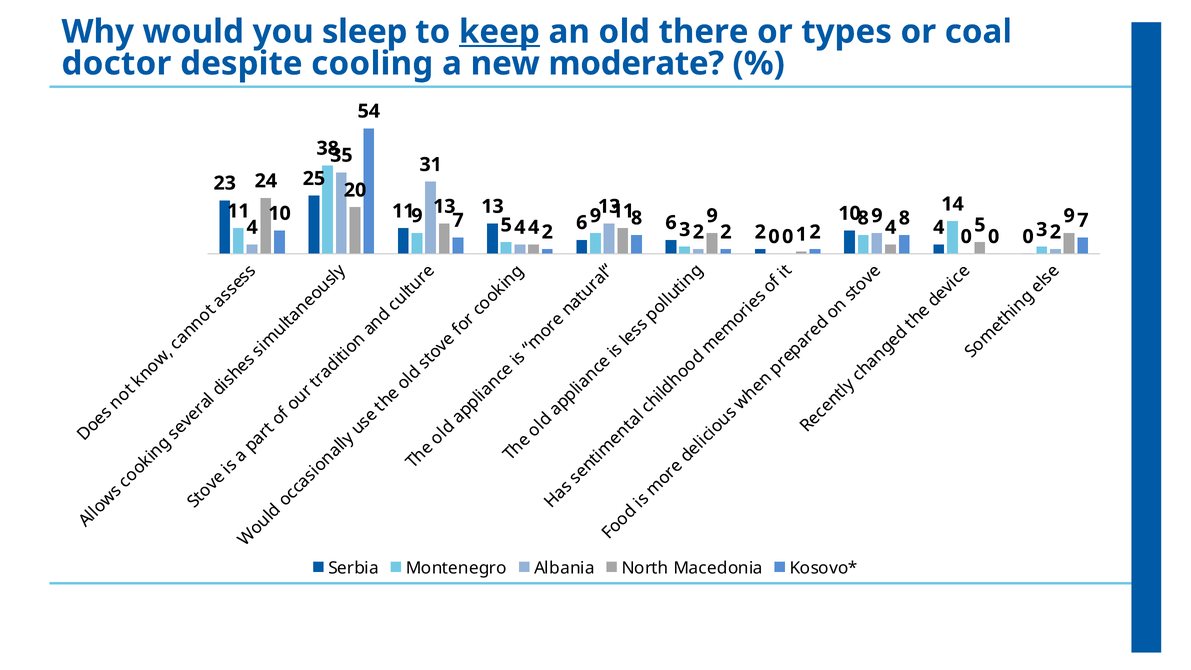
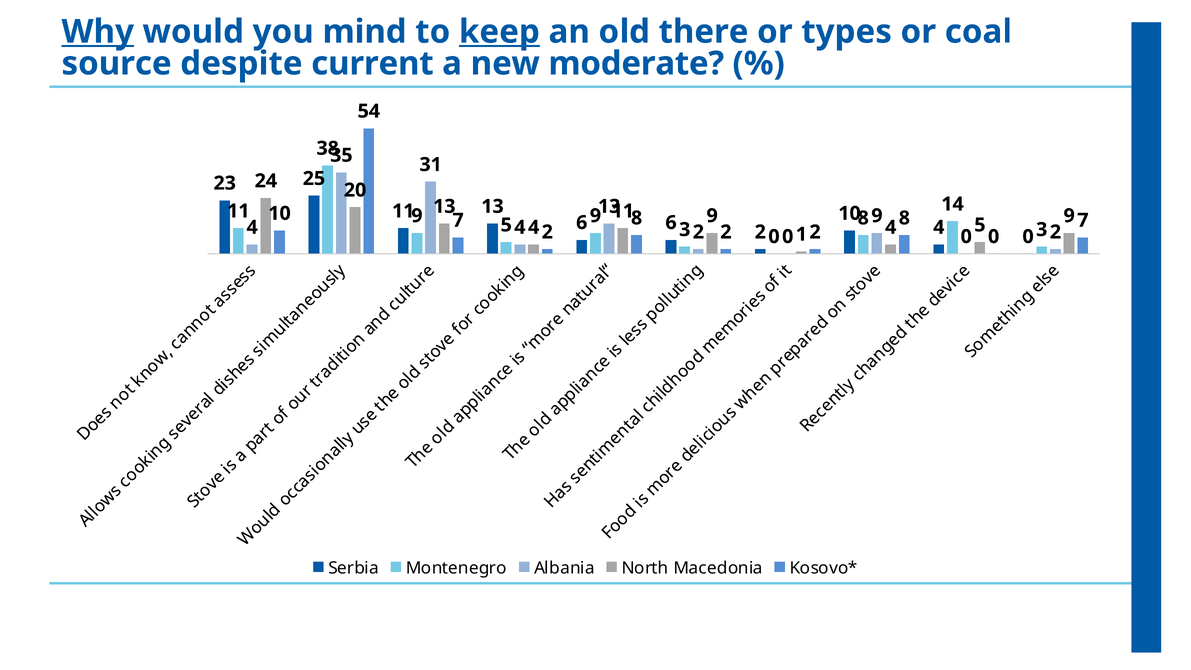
Why underline: none -> present
sleep: sleep -> mind
doctor: doctor -> source
cooling: cooling -> current
